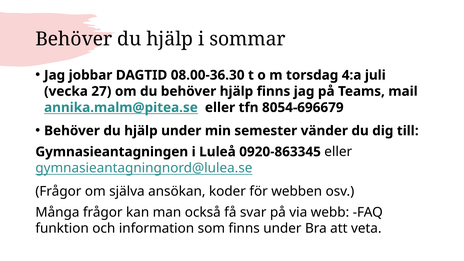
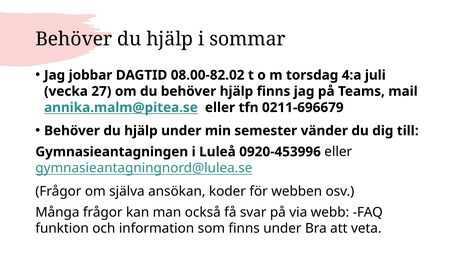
08.00-36.30: 08.00-36.30 -> 08.00-82.02
8054-696679: 8054-696679 -> 0211-696679
0920-863345: 0920-863345 -> 0920-453996
